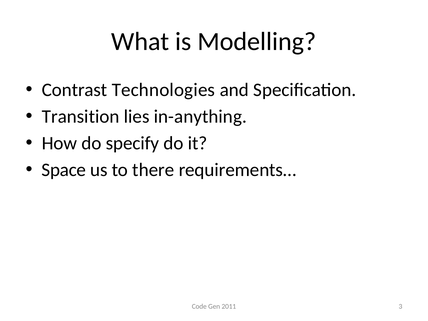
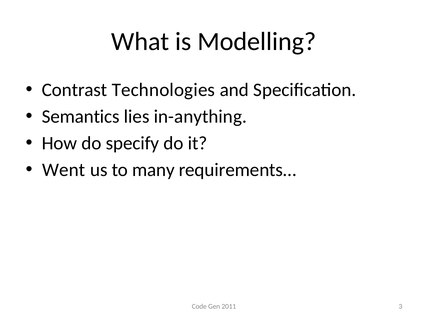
Transition: Transition -> Semantics
Space: Space -> Went
there: there -> many
